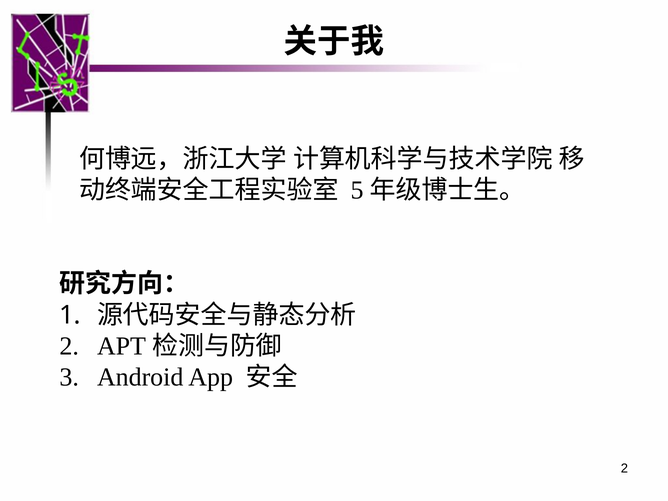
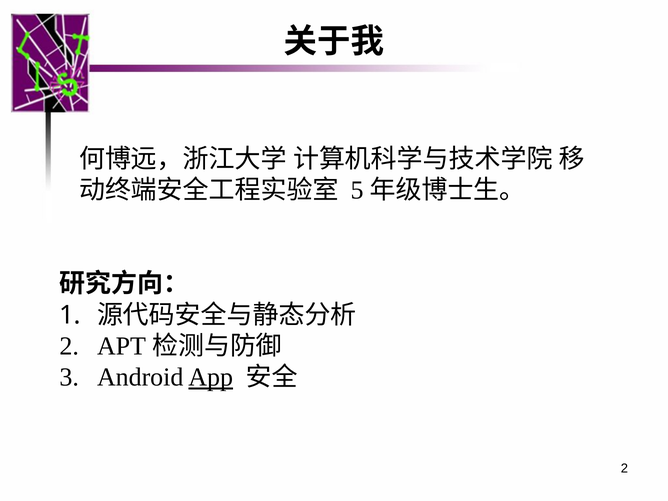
App underline: none -> present
